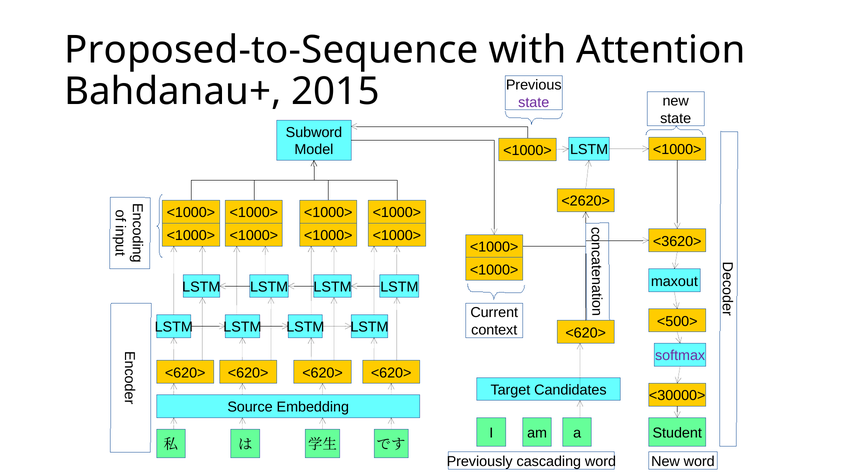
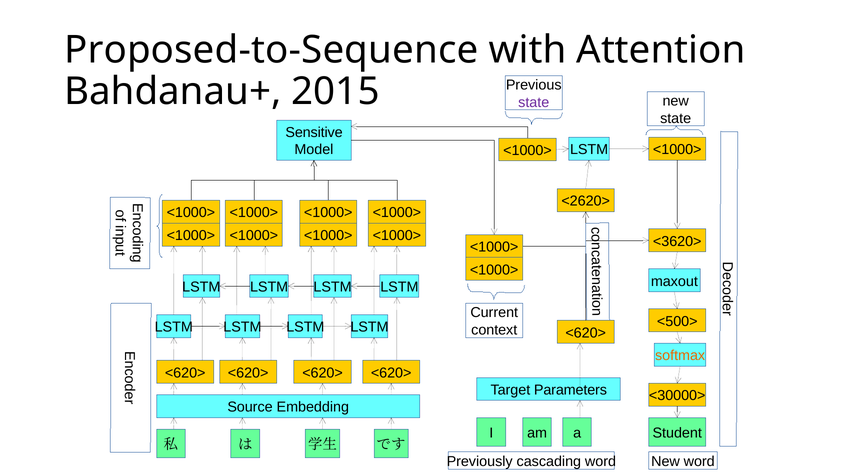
Subword: Subword -> Sensitive
softmax colour: purple -> orange
Candidates: Candidates -> Parameters
